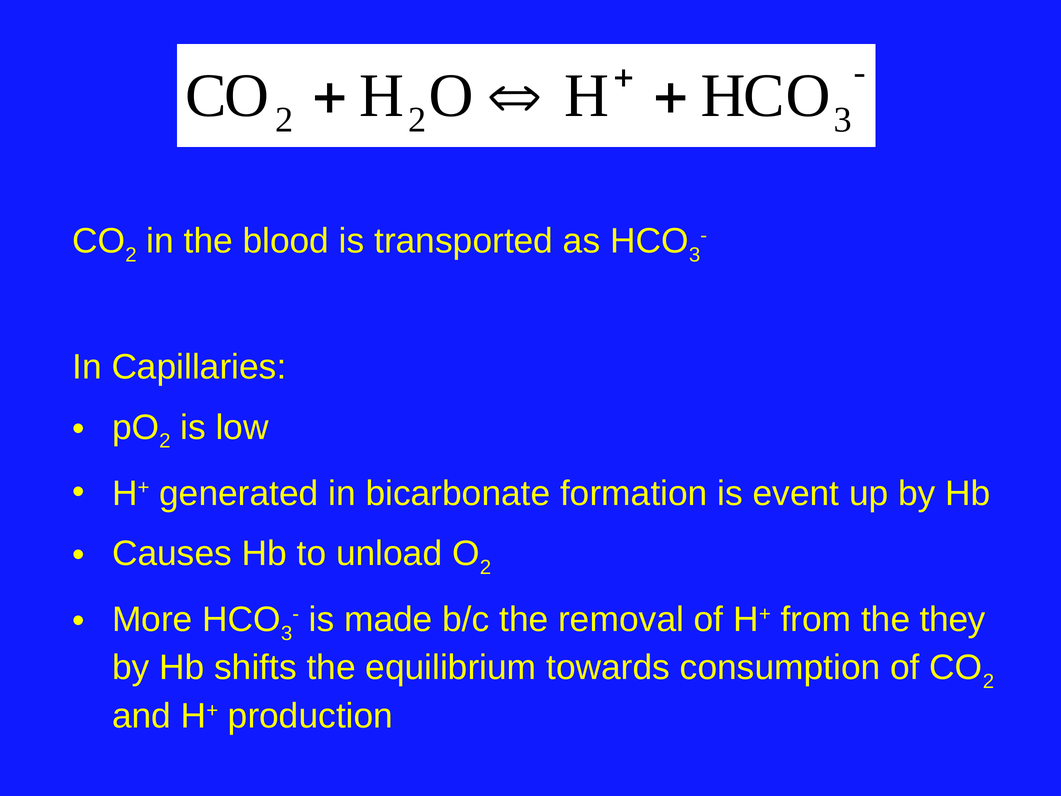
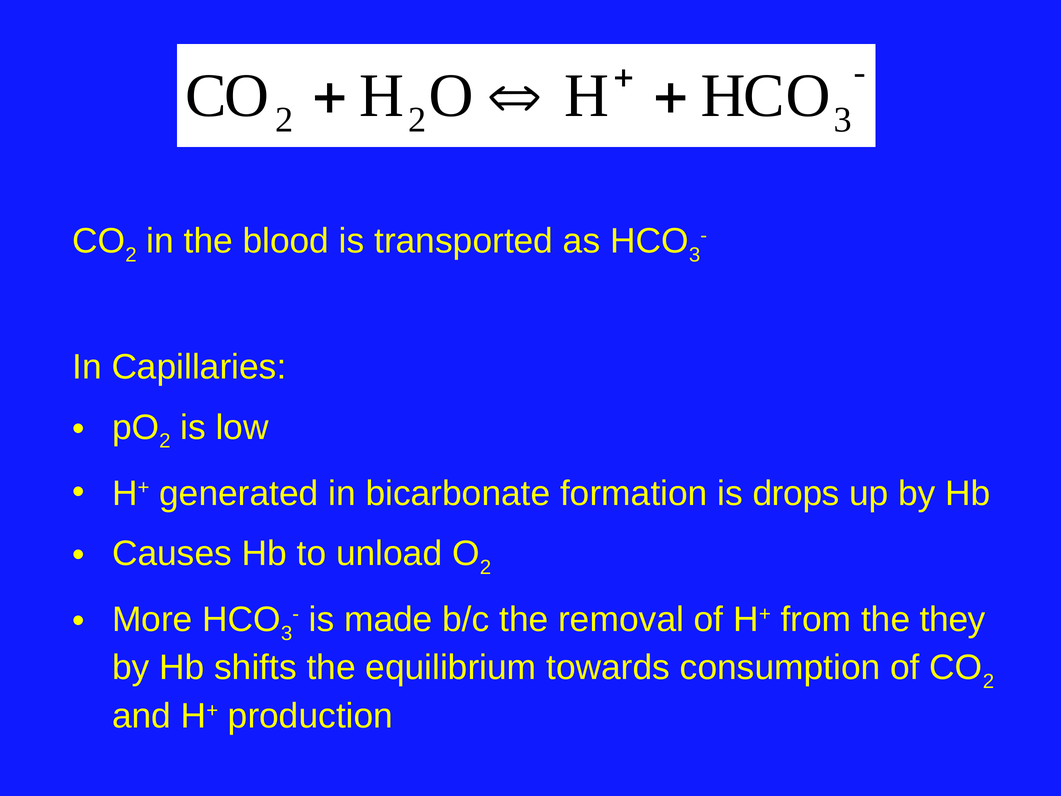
event: event -> drops
